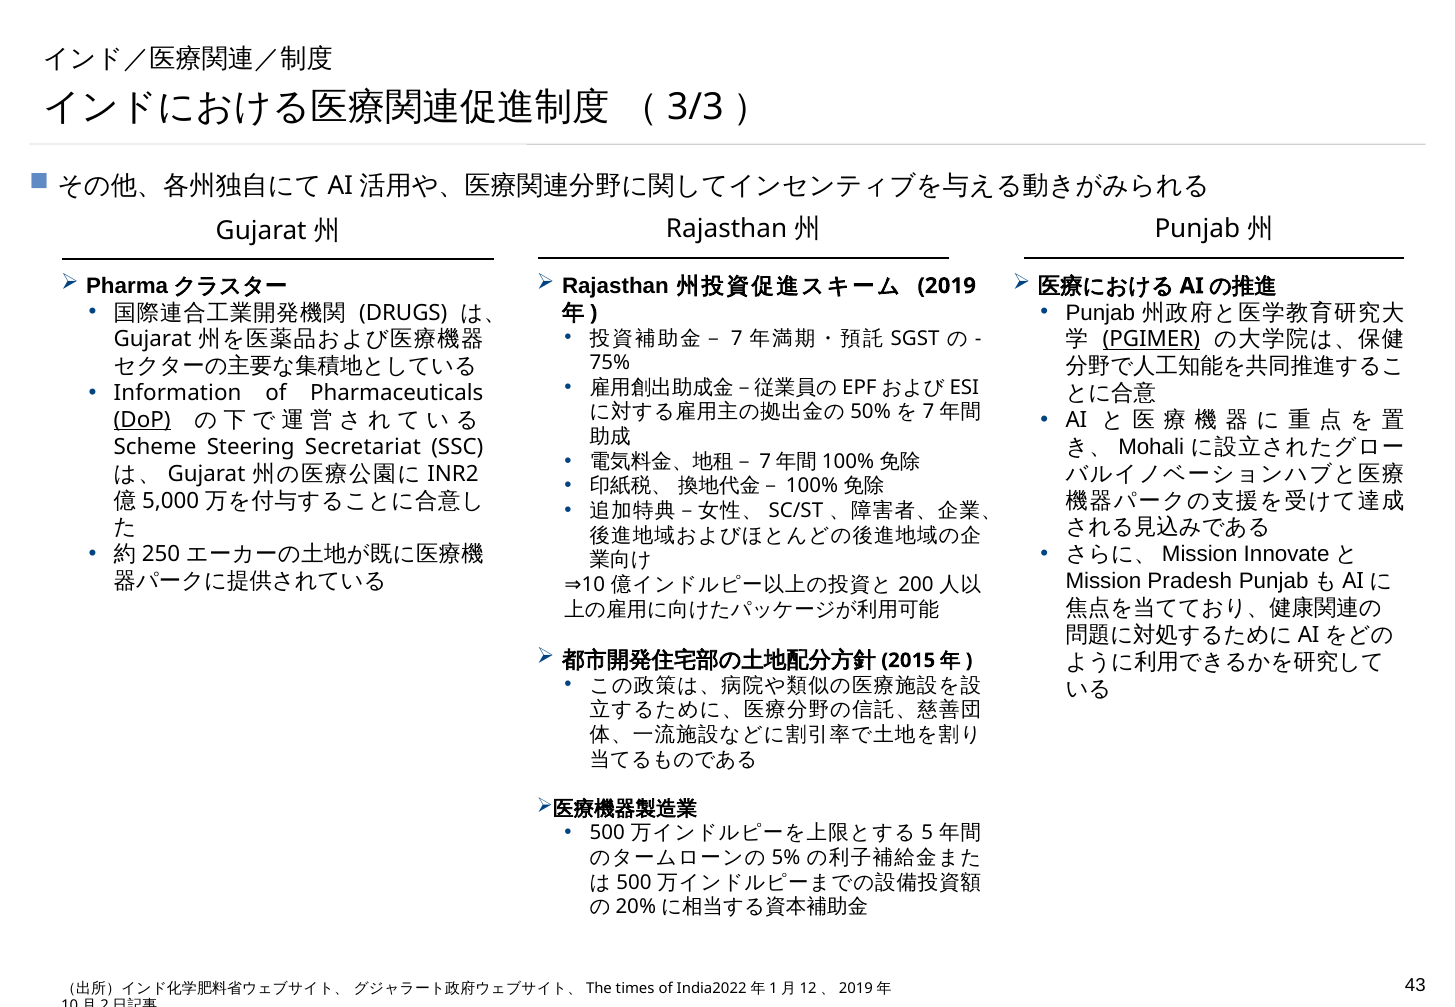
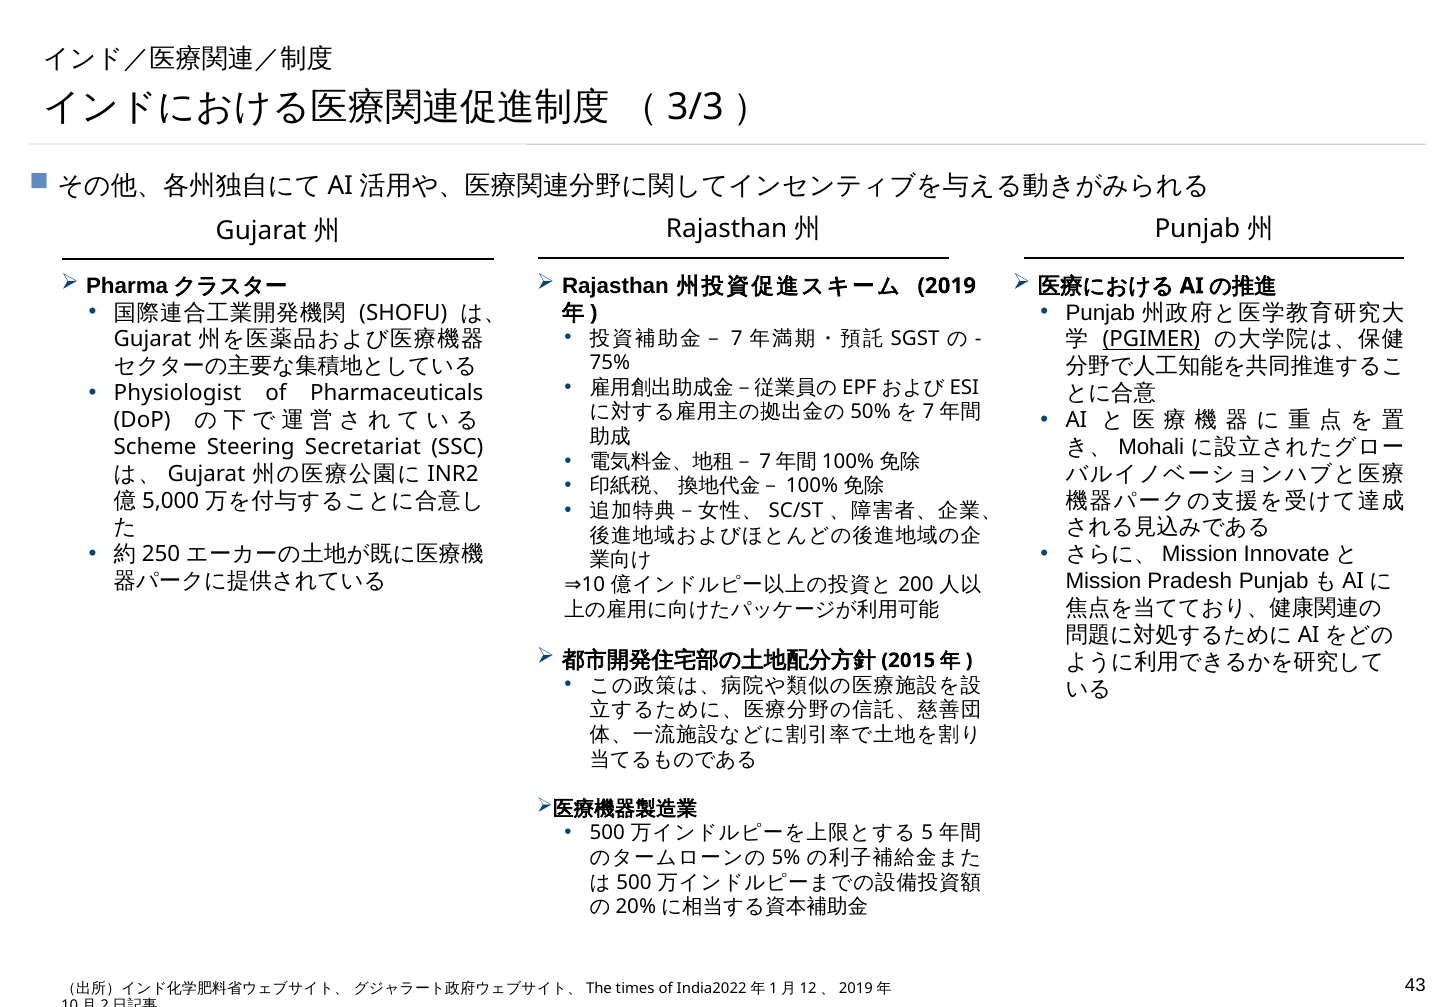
DRUGS: DRUGS -> SHOFU
Information: Information -> Physiologist
DoP underline: present -> none
